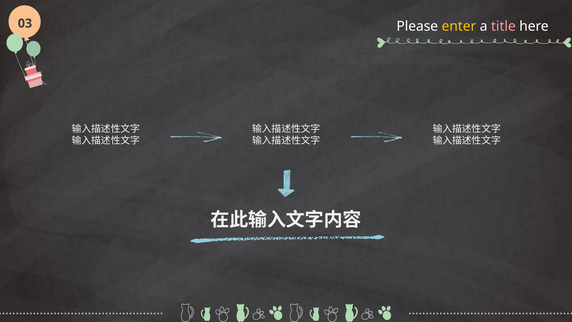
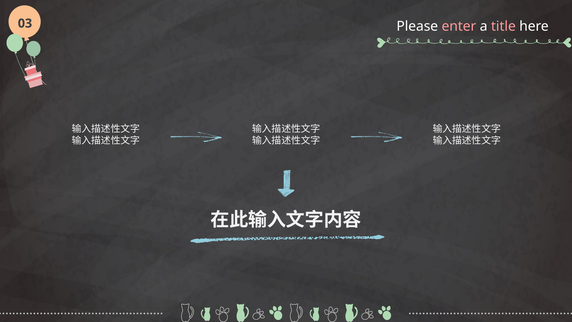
enter colour: yellow -> pink
